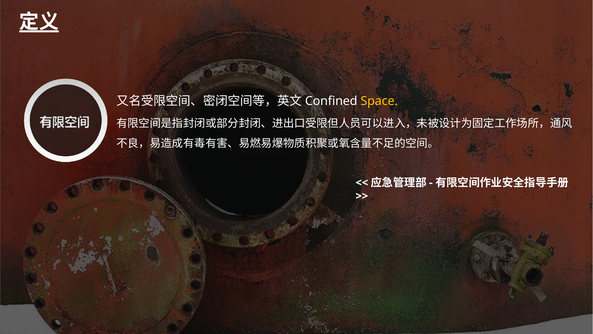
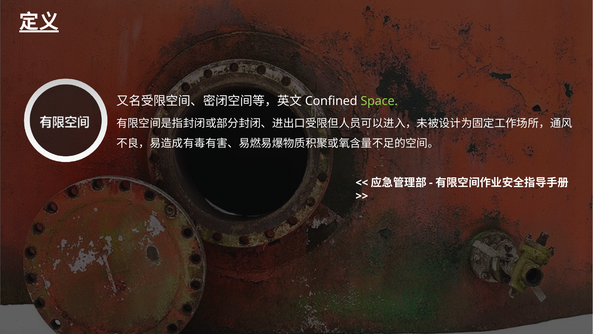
Space colour: yellow -> light green
